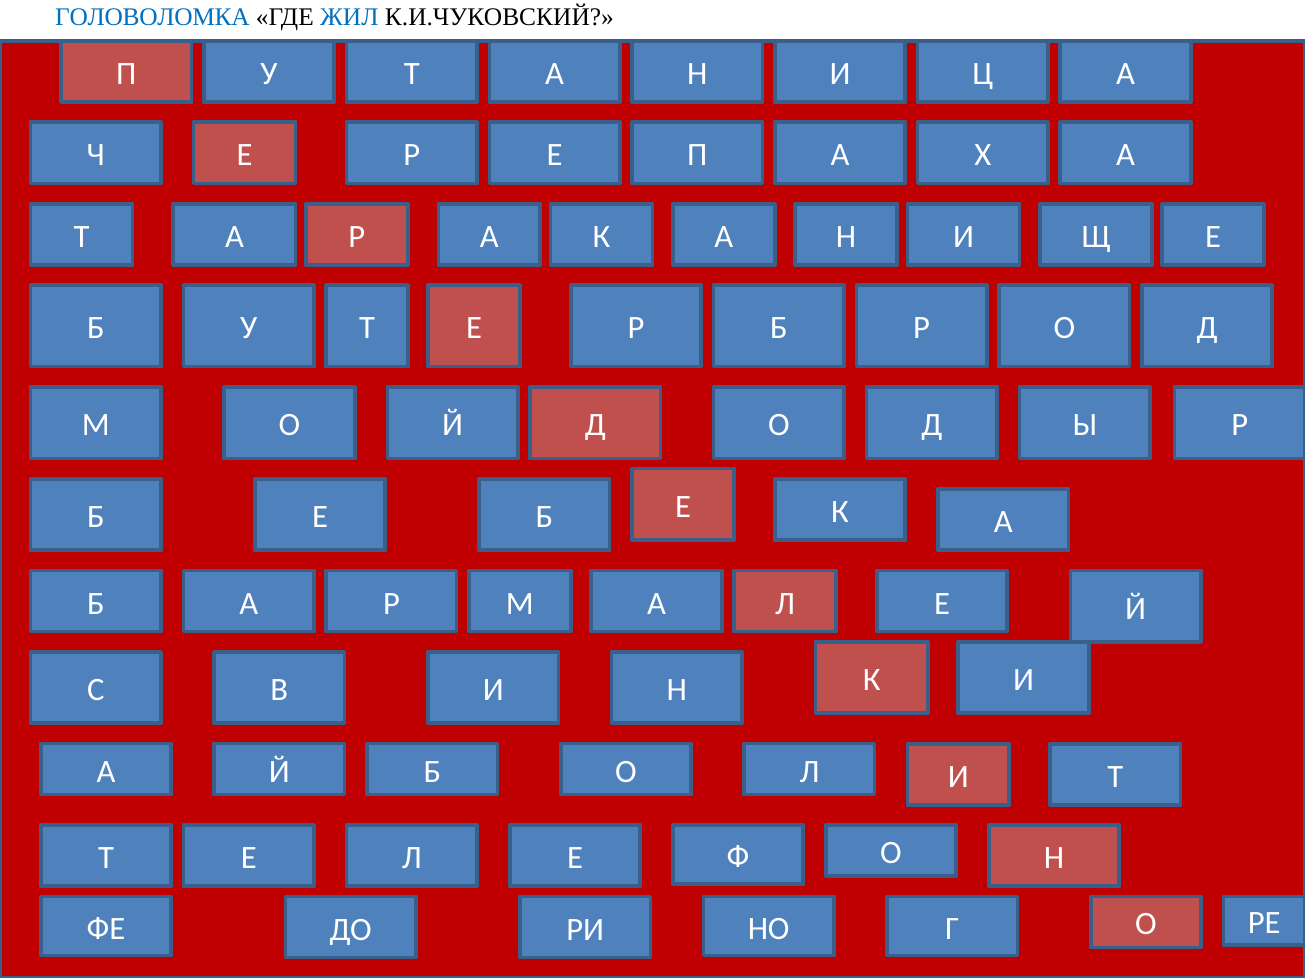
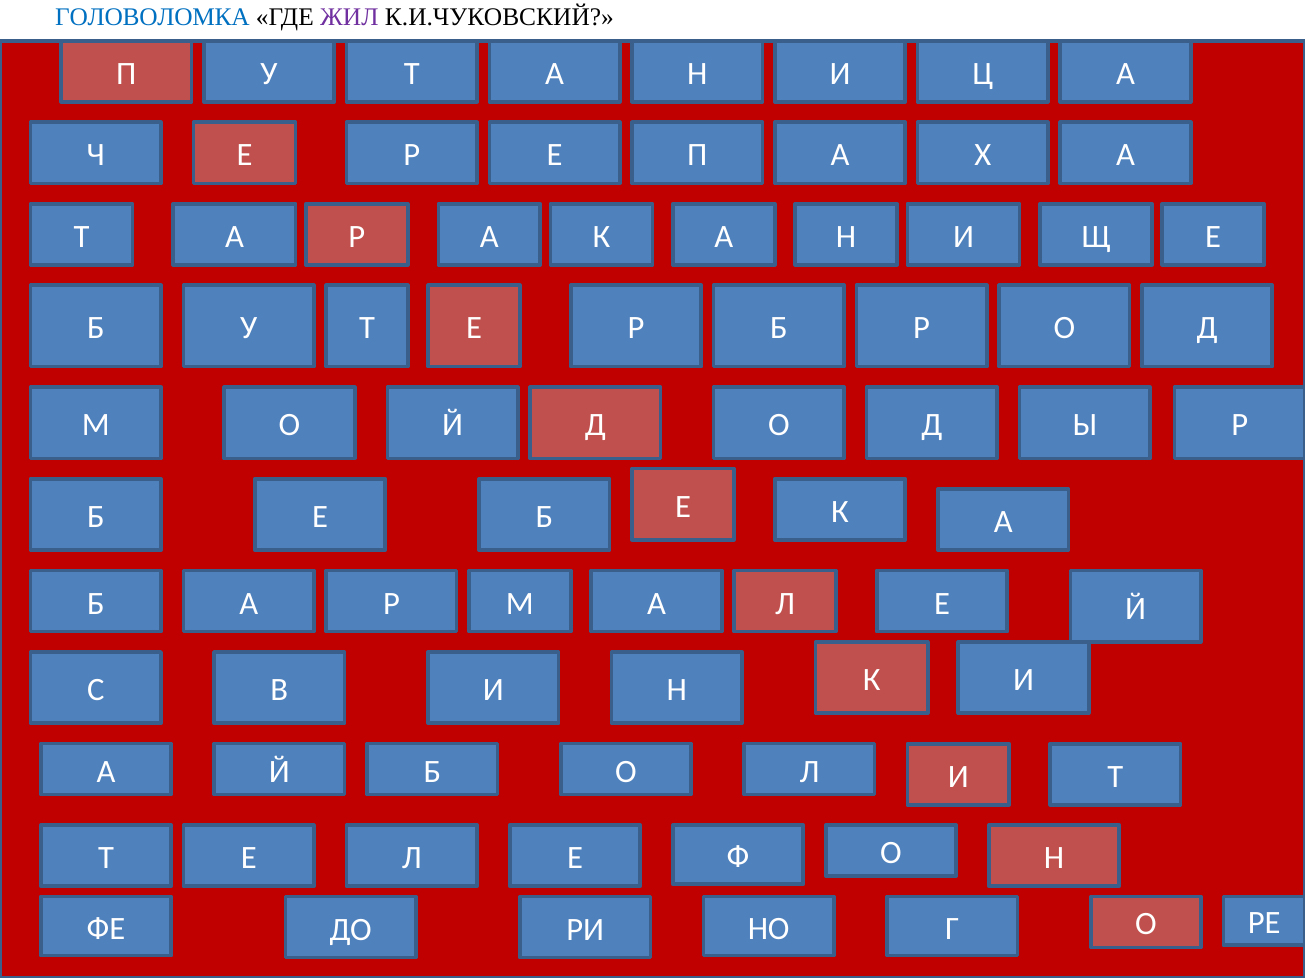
ЖИЛ colour: blue -> purple
